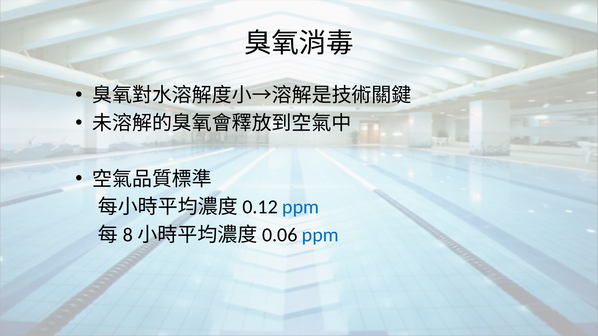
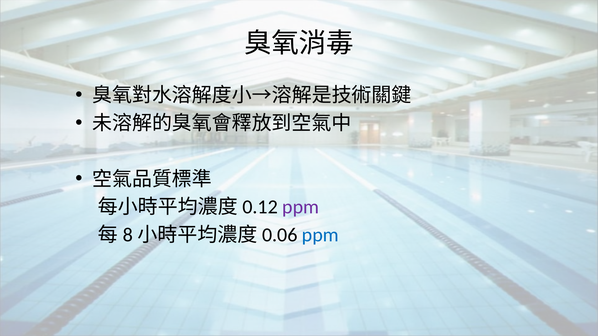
ppm at (301, 207) colour: blue -> purple
